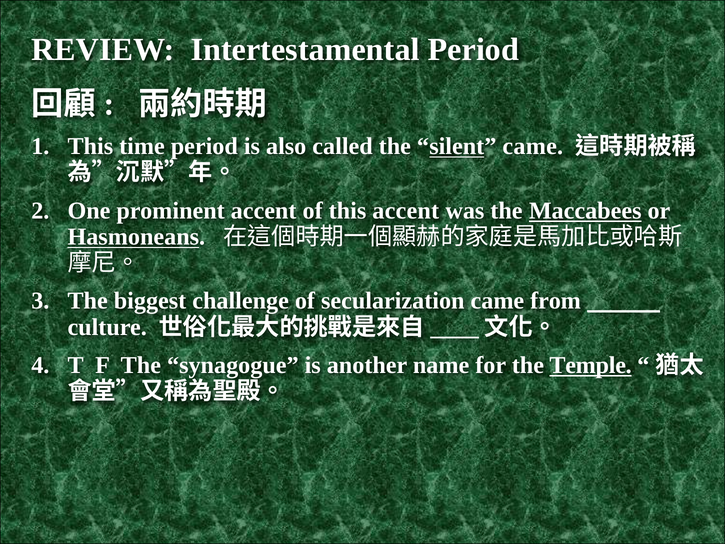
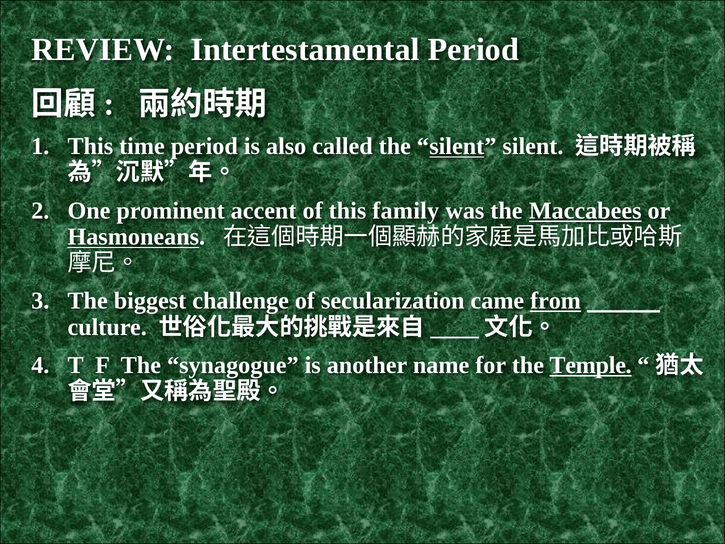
silent came: came -> silent
this accent: accent -> family
from underline: none -> present
